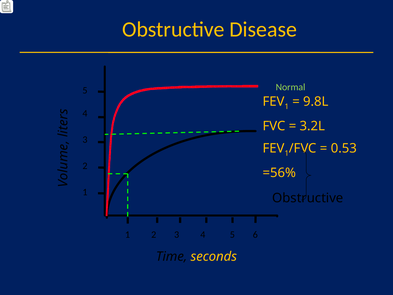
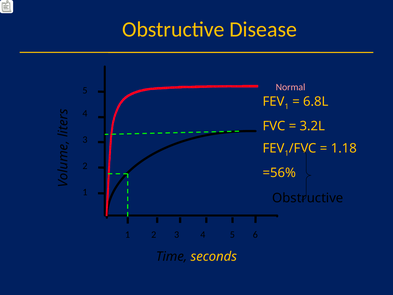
Normal colour: light green -> pink
9.8L: 9.8L -> 6.8L
0.53: 0.53 -> 1.18
